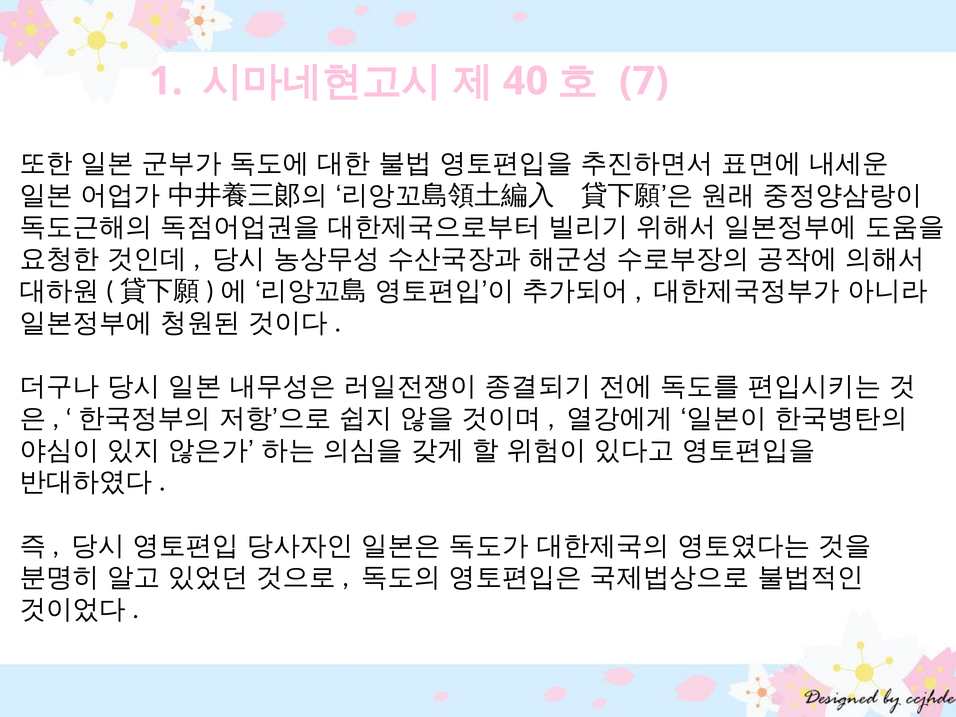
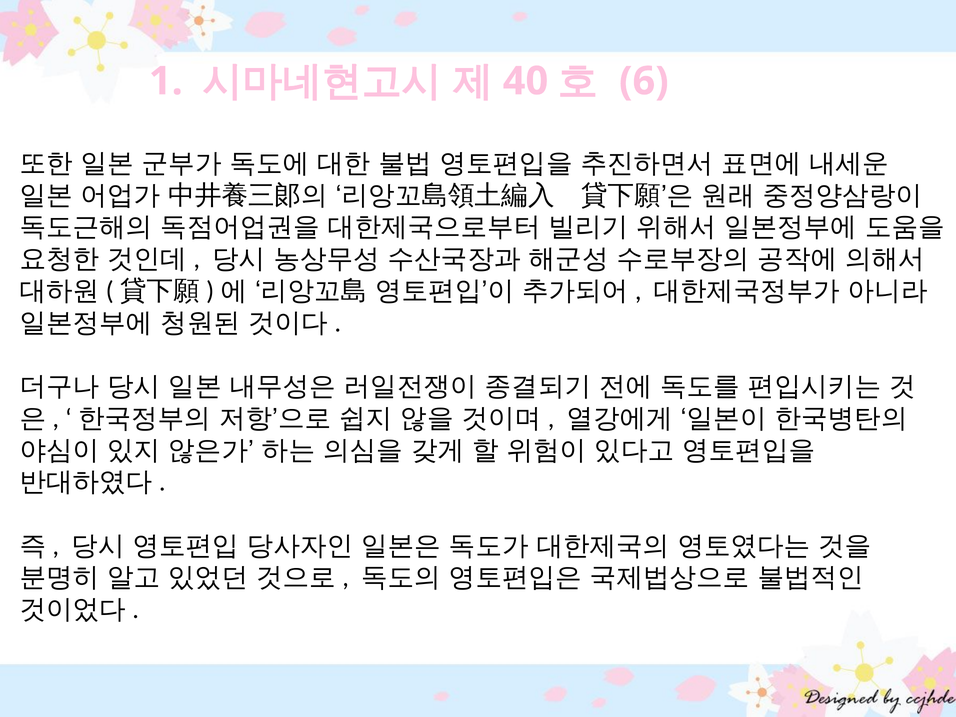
7: 7 -> 6
